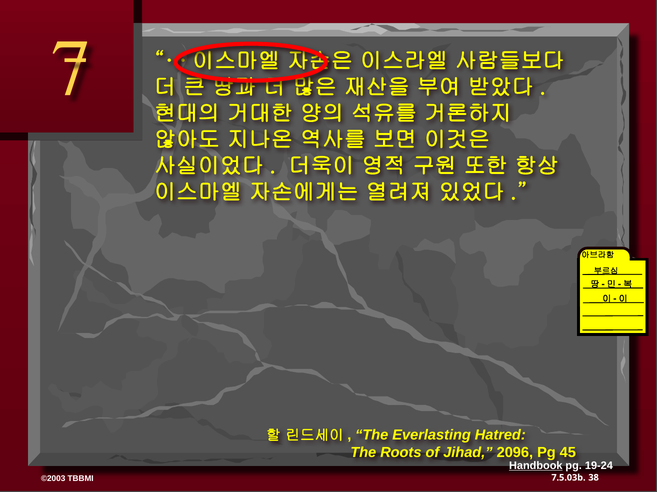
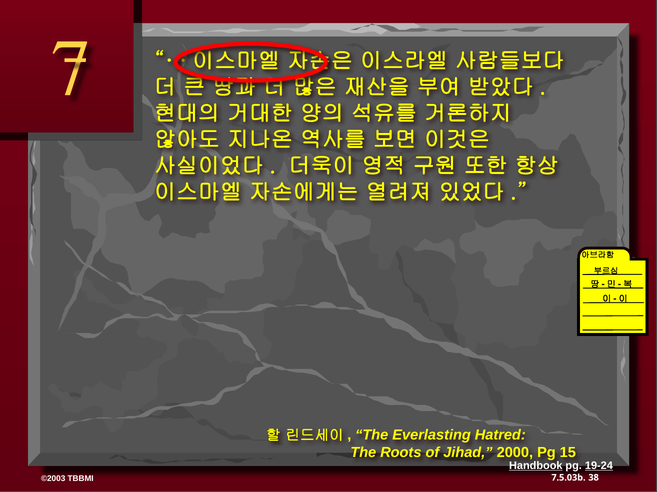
2096: 2096 -> 2000
45: 45 -> 15
19-24 underline: none -> present
